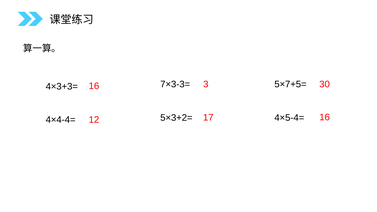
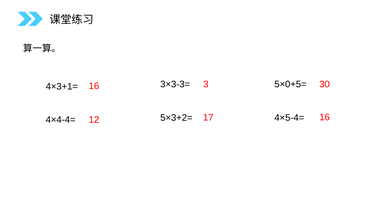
7×3-3=: 7×3-3= -> 3×3-3=
5×7+5=: 5×7+5= -> 5×0+5=
4×3+3=: 4×3+3= -> 4×3+1=
